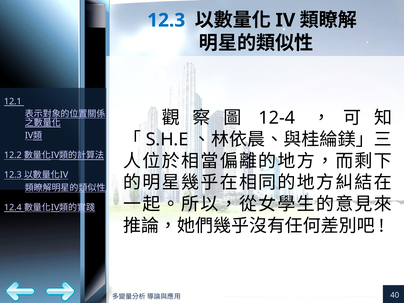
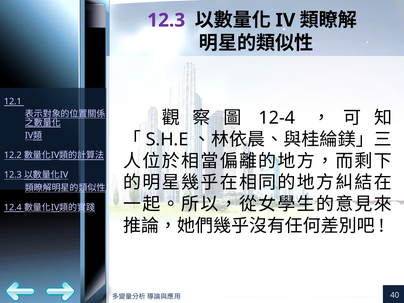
12.3 at (166, 20) colour: blue -> purple
